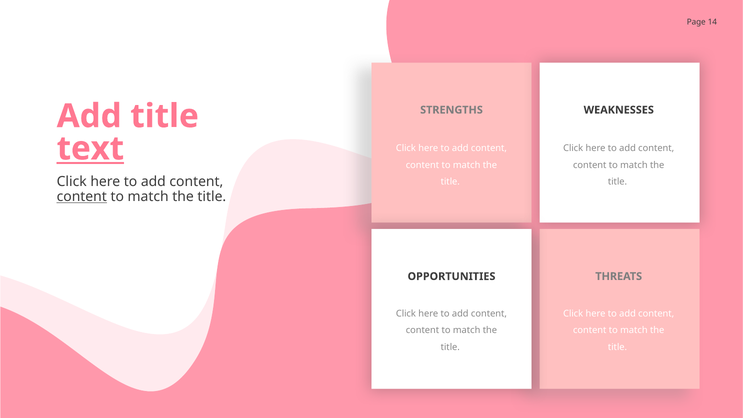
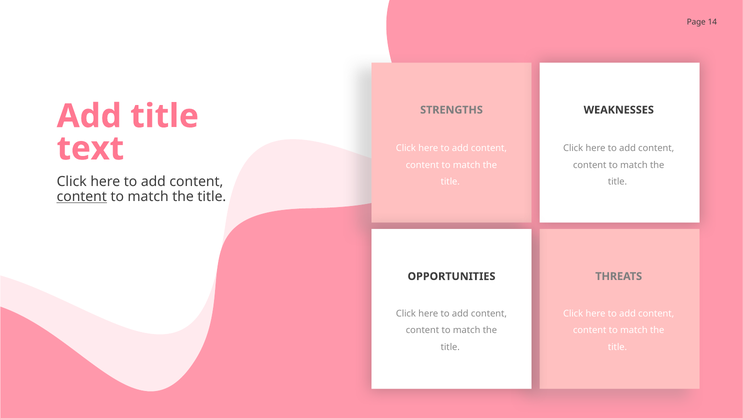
text underline: present -> none
